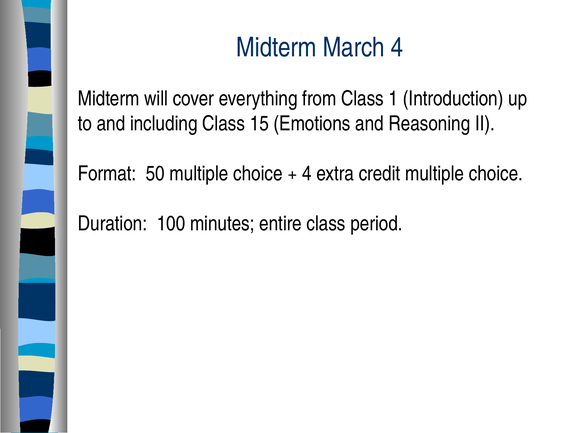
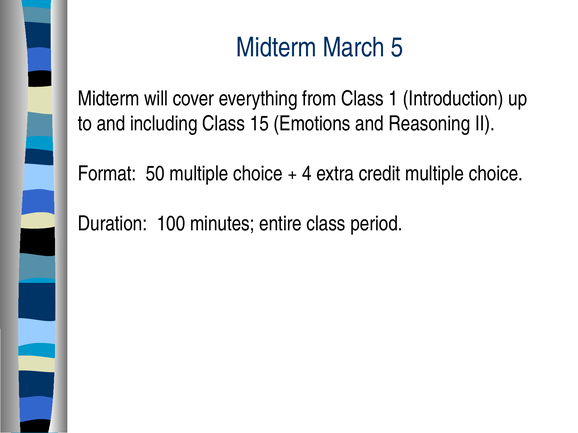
March 4: 4 -> 5
